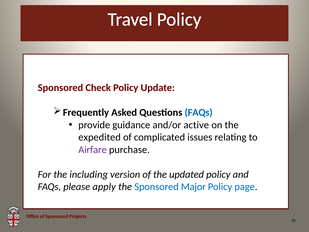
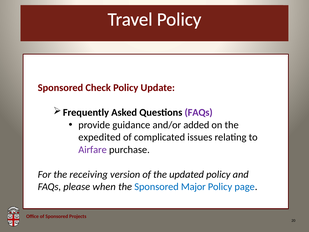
FAQs at (199, 112) colour: blue -> purple
active: active -> added
including: including -> receiving
apply: apply -> when
